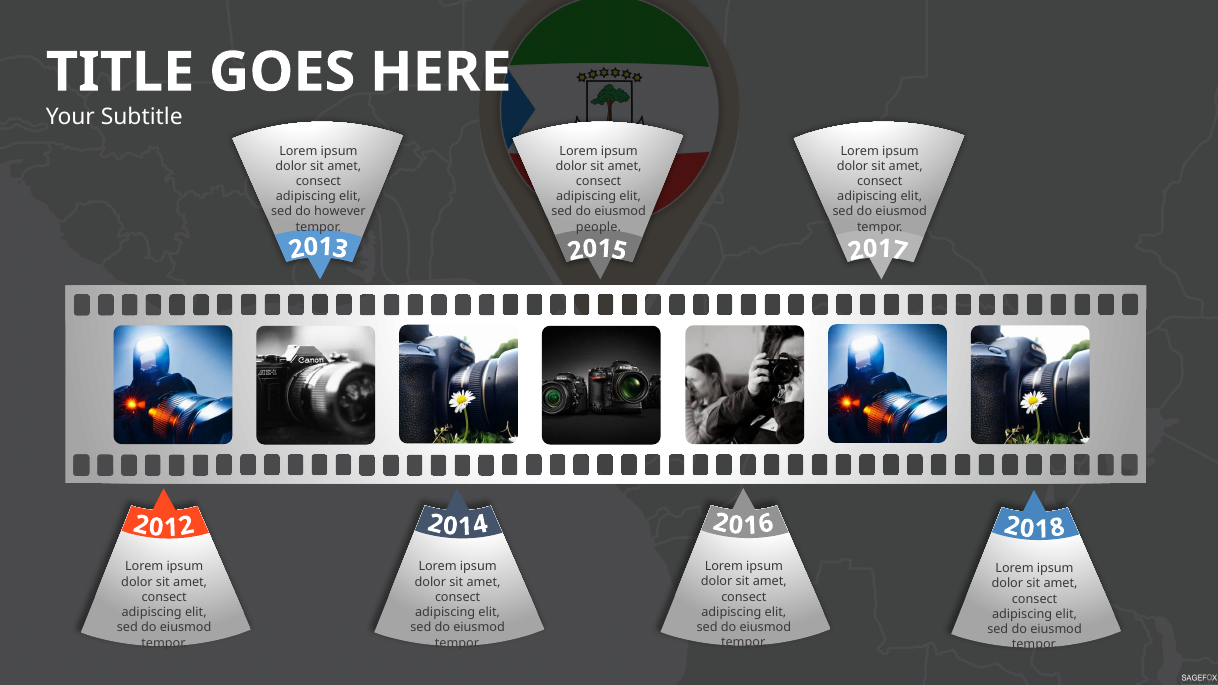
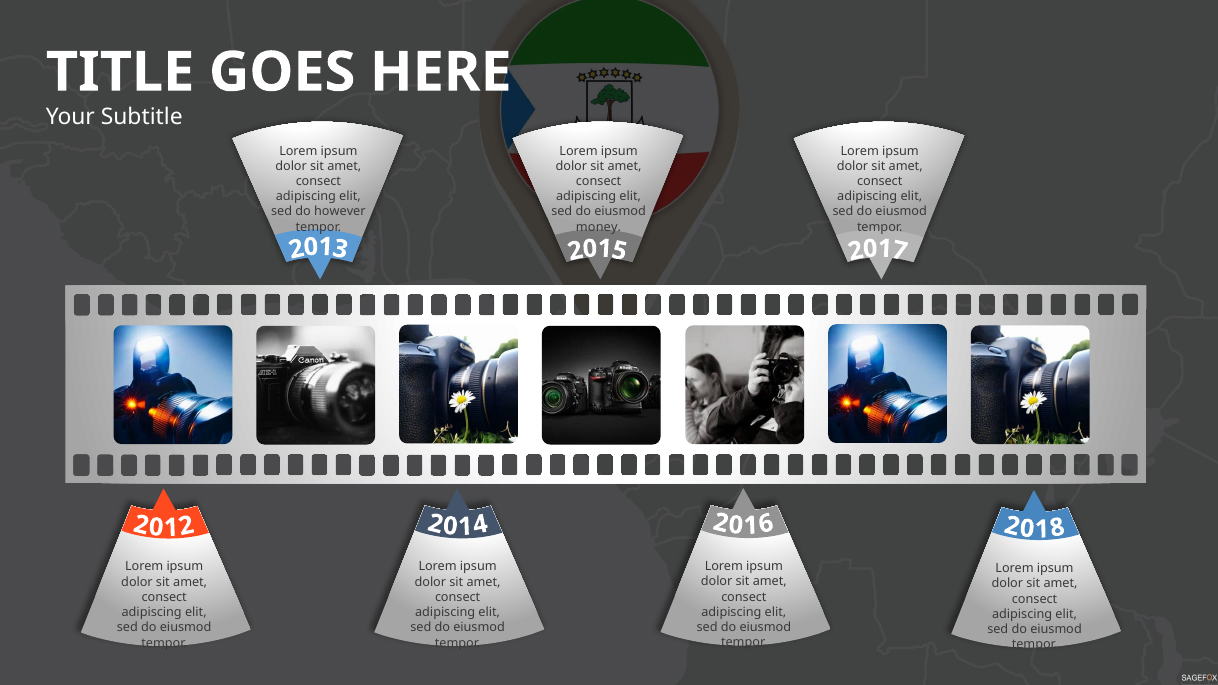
people: people -> money
